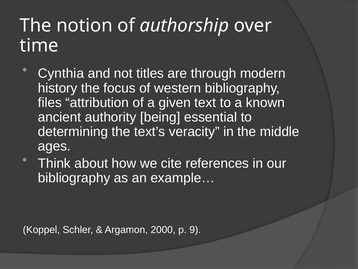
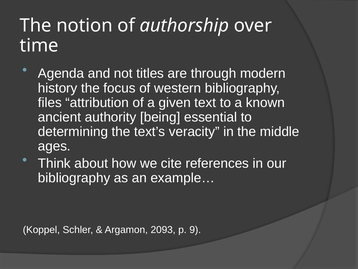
Cynthia: Cynthia -> Agenda
2000: 2000 -> 2093
